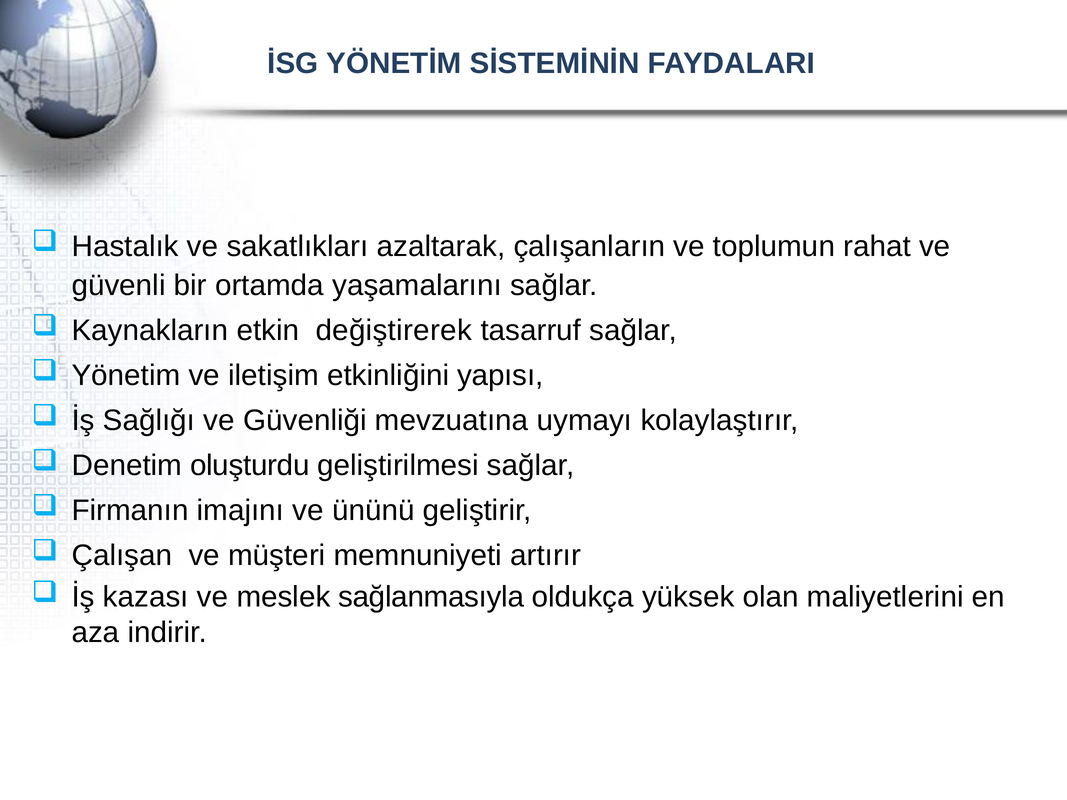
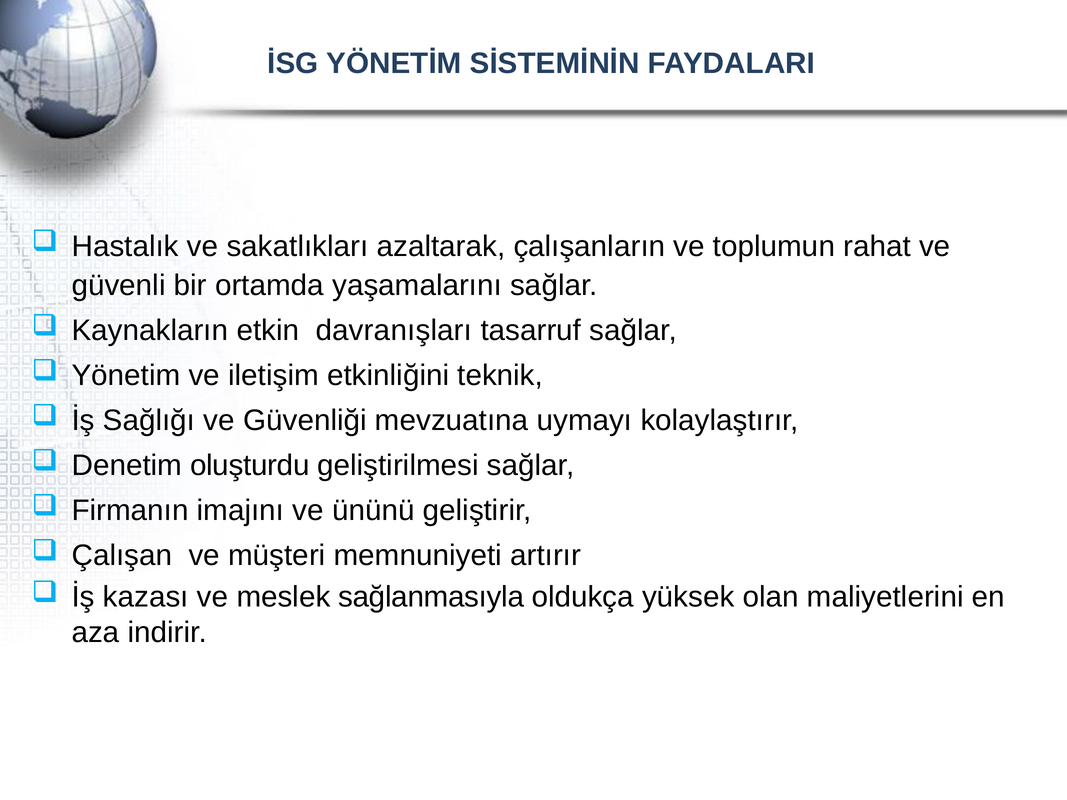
değiştirerek: değiştirerek -> davranışları
yapısı: yapısı -> teknik
